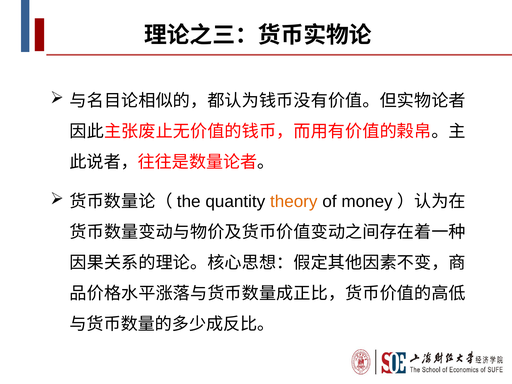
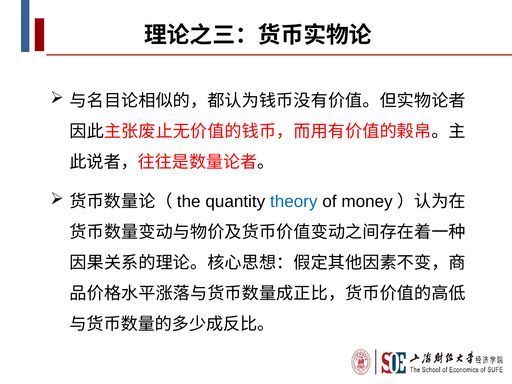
theory colour: orange -> blue
